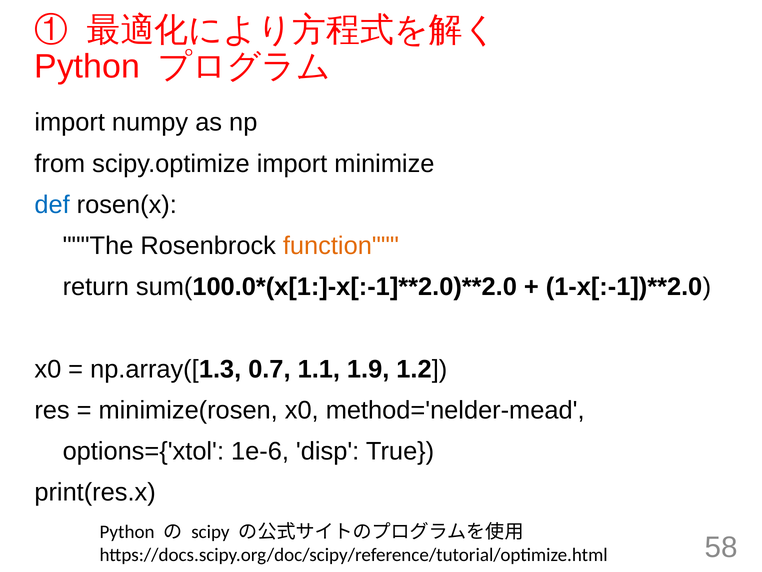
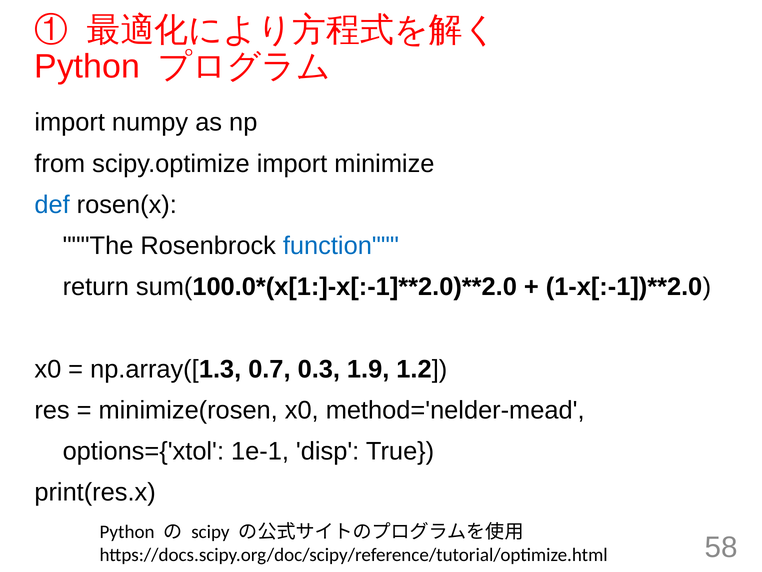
function colour: orange -> blue
1.1: 1.1 -> 0.3
1e-6: 1e-6 -> 1e-1
